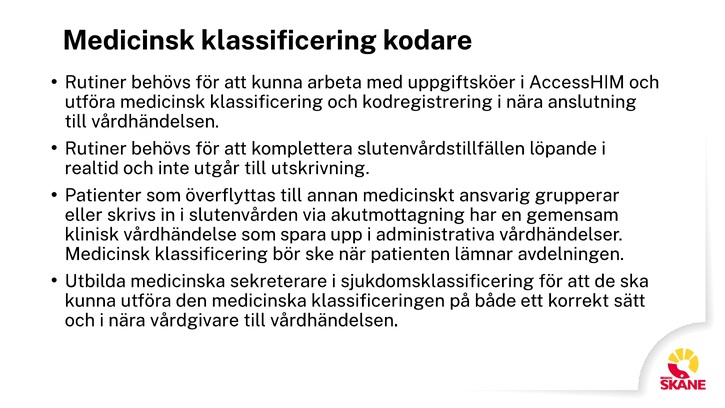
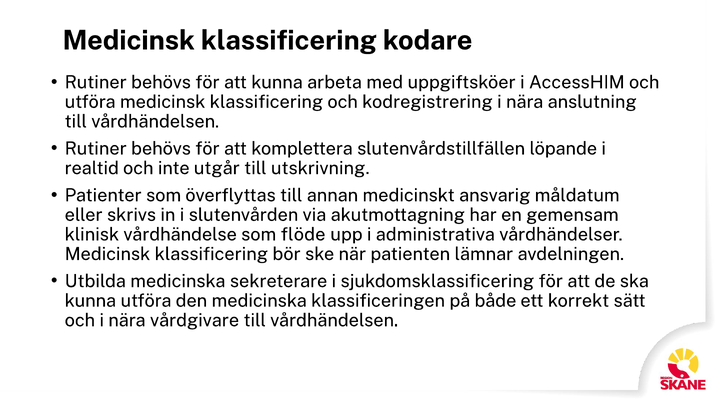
grupperar: grupperar -> måldatum
spara: spara -> flöde
